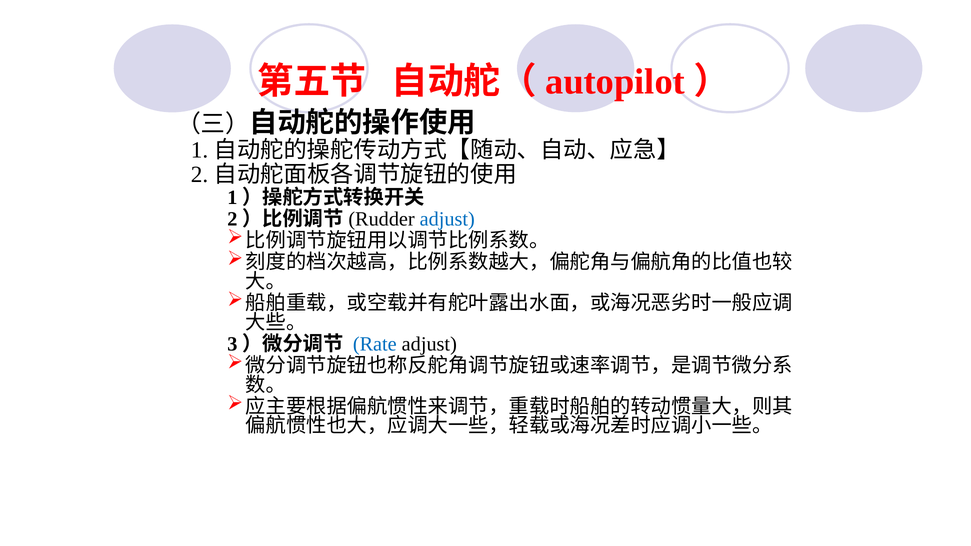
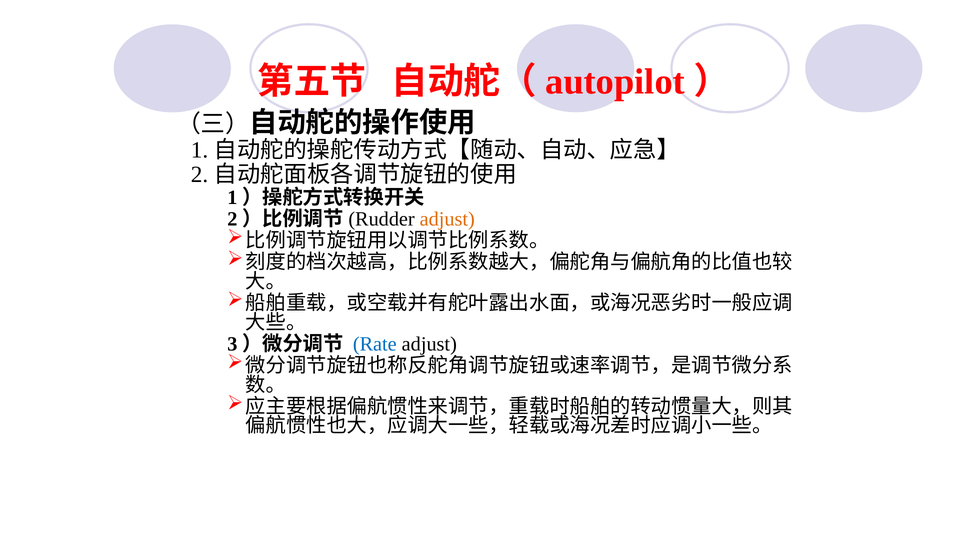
adjust at (447, 219) colour: blue -> orange
